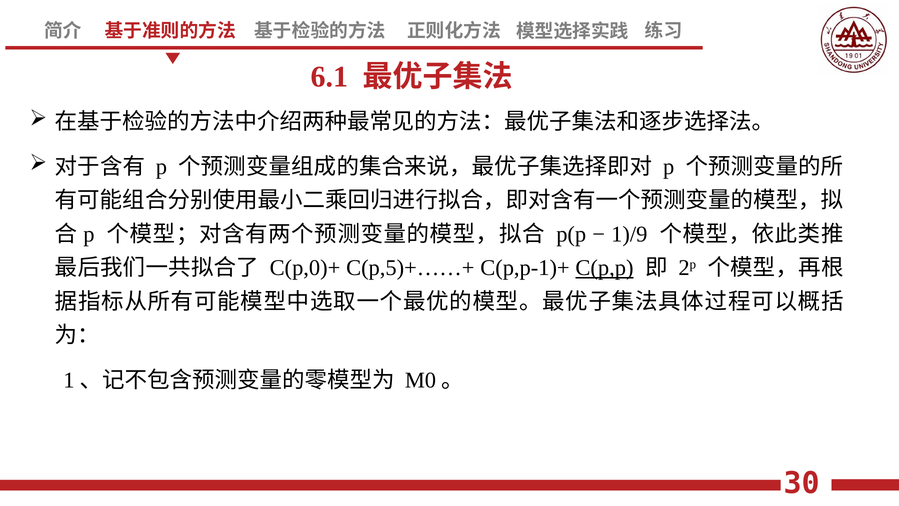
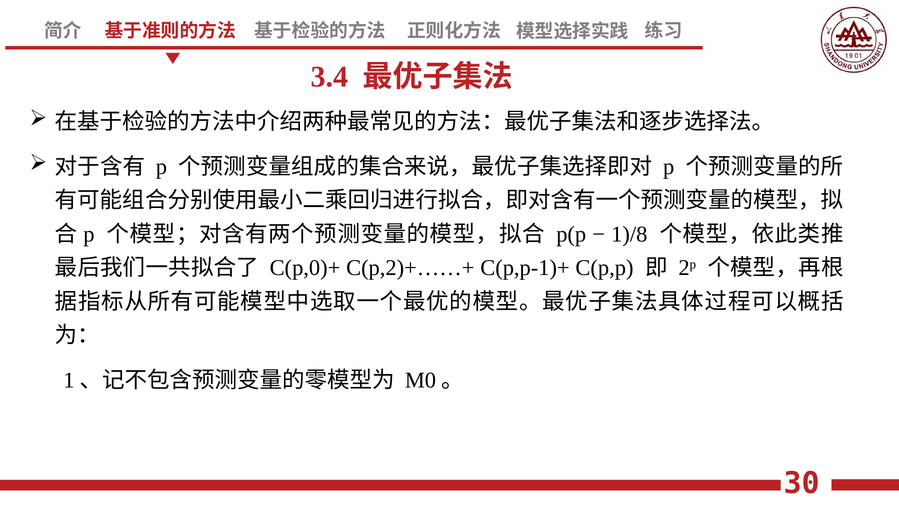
6.1: 6.1 -> 3.4
1)/9: 1)/9 -> 1)/8
C(p,5)+……+: C(p,5)+……+ -> C(p,2)+……+
C(p,p underline: present -> none
